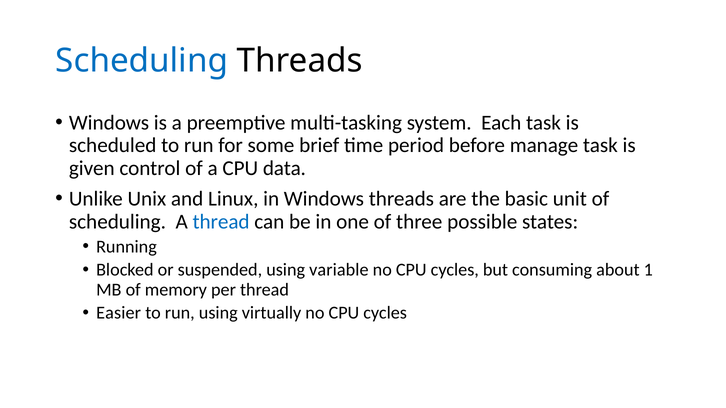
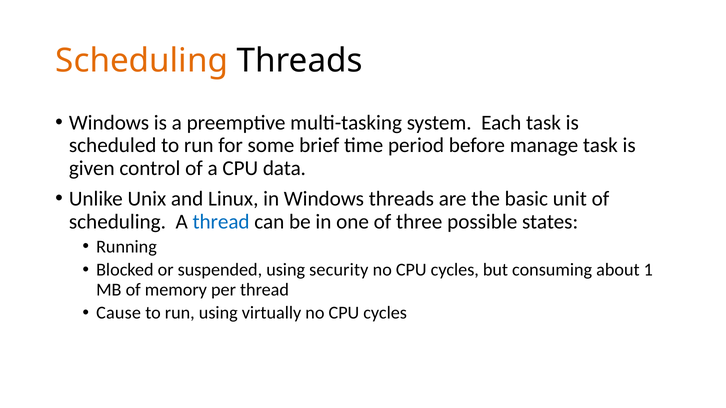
Scheduling at (142, 61) colour: blue -> orange
variable: variable -> security
Easier: Easier -> Cause
